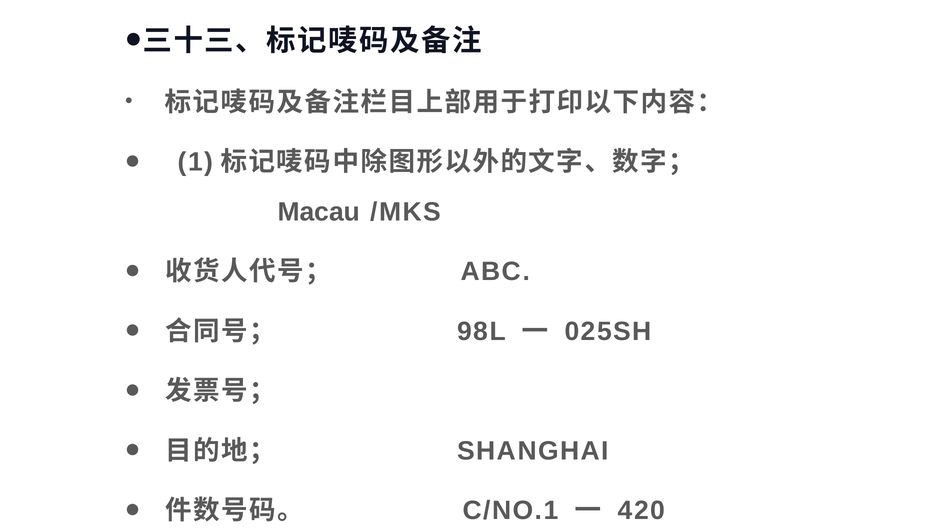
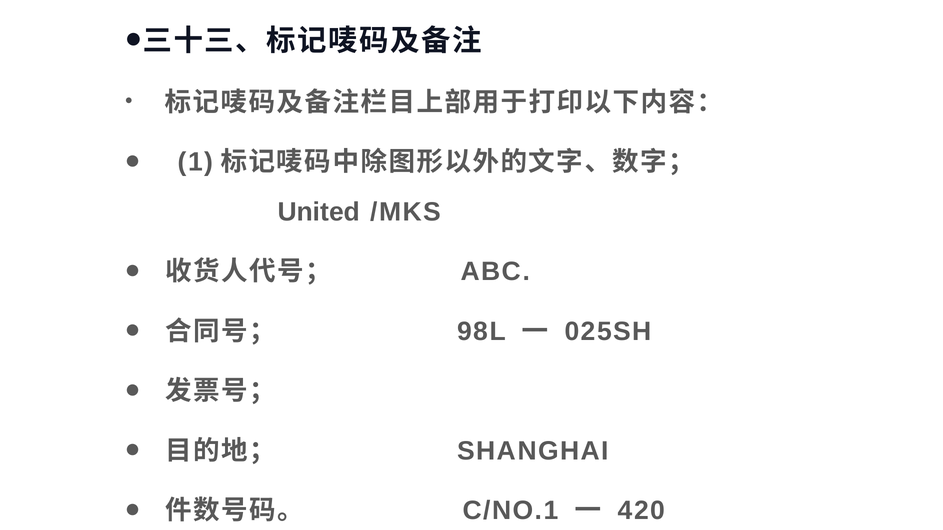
Macau: Macau -> United
